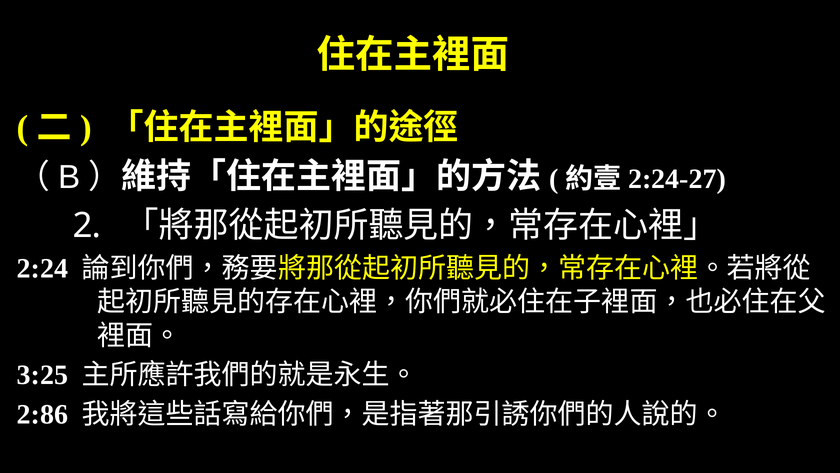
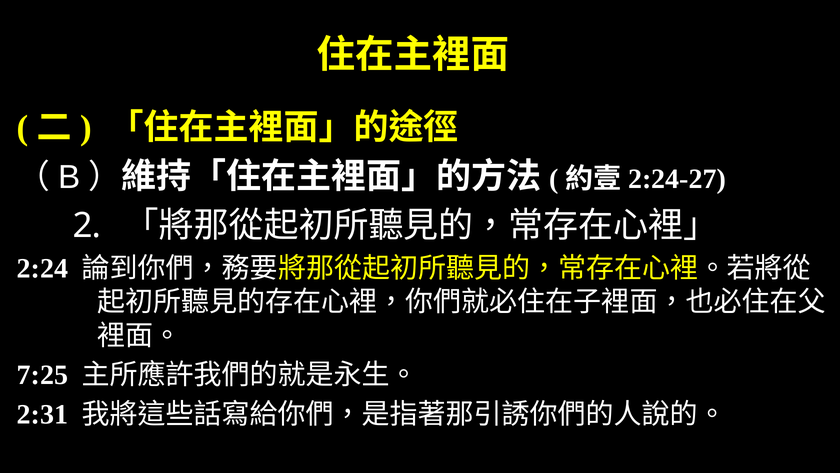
3:25: 3:25 -> 7:25
2:86: 2:86 -> 2:31
